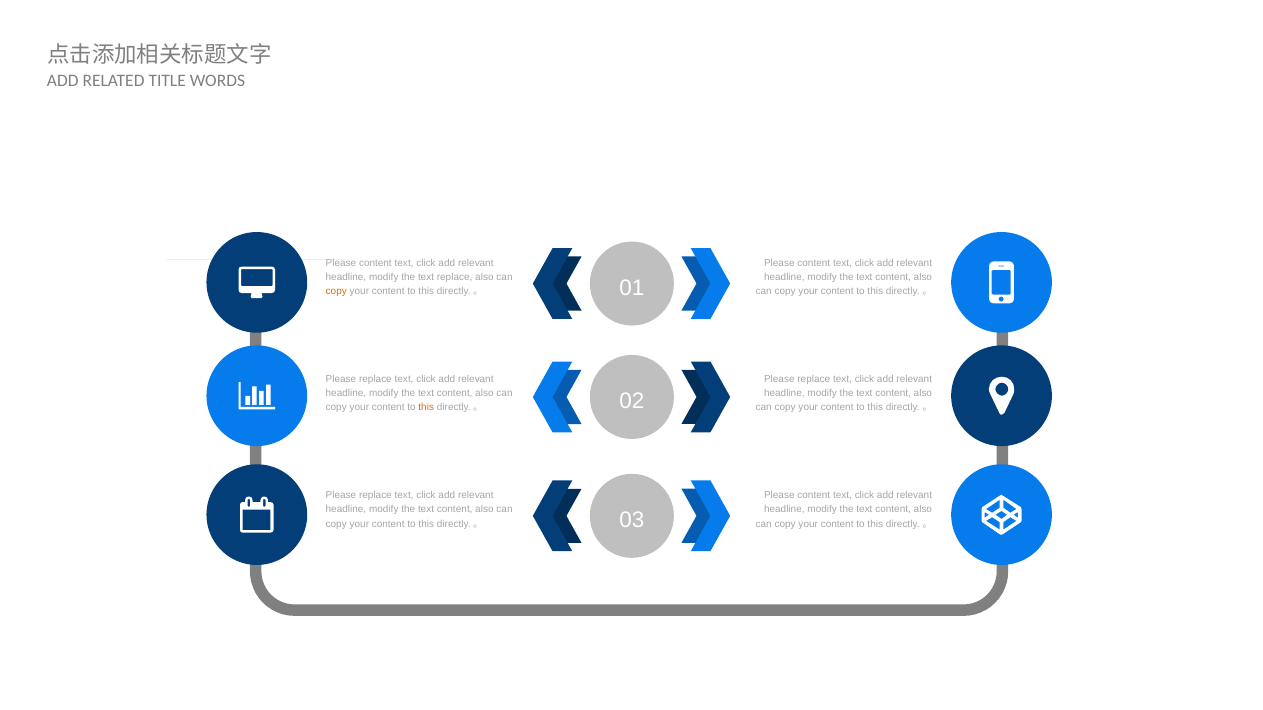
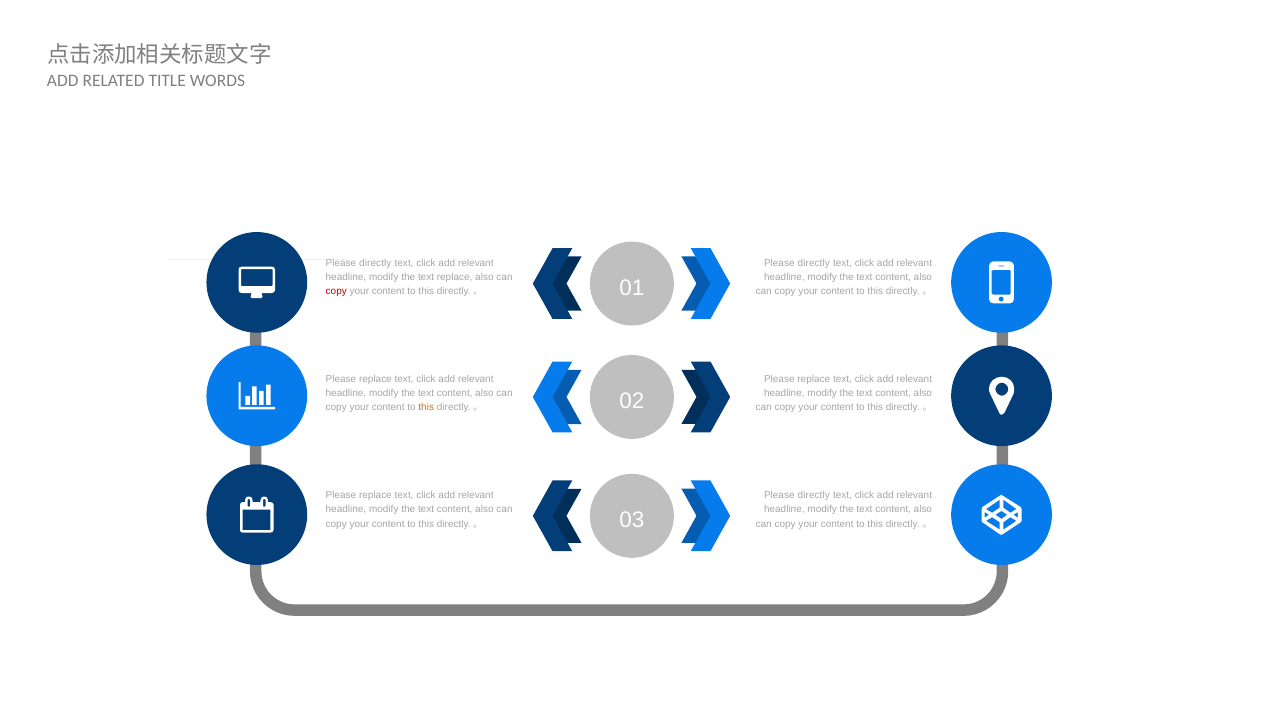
content at (375, 263): content -> directly
content at (814, 263): content -> directly
copy at (336, 292) colour: orange -> red
content at (814, 495): content -> directly
